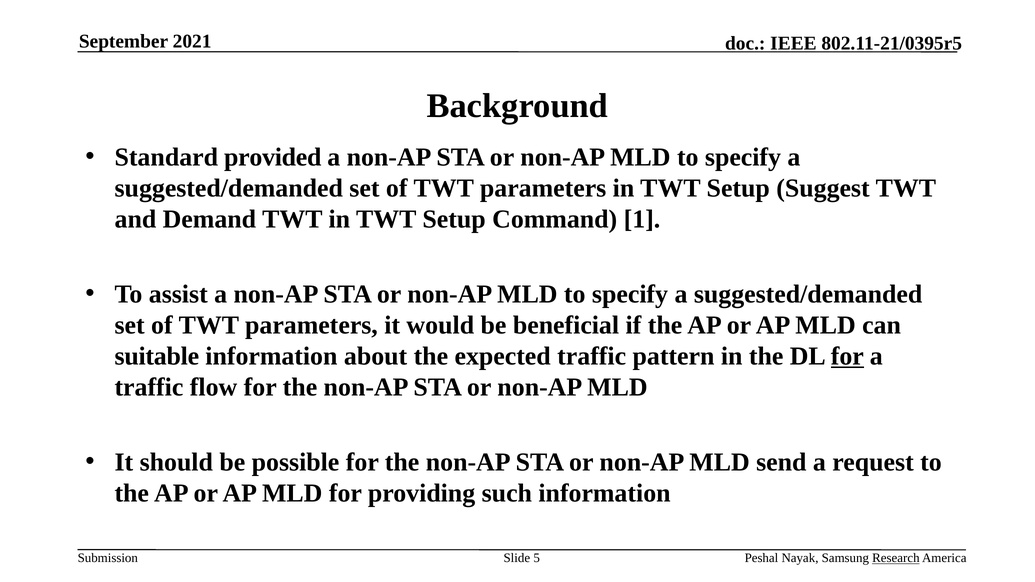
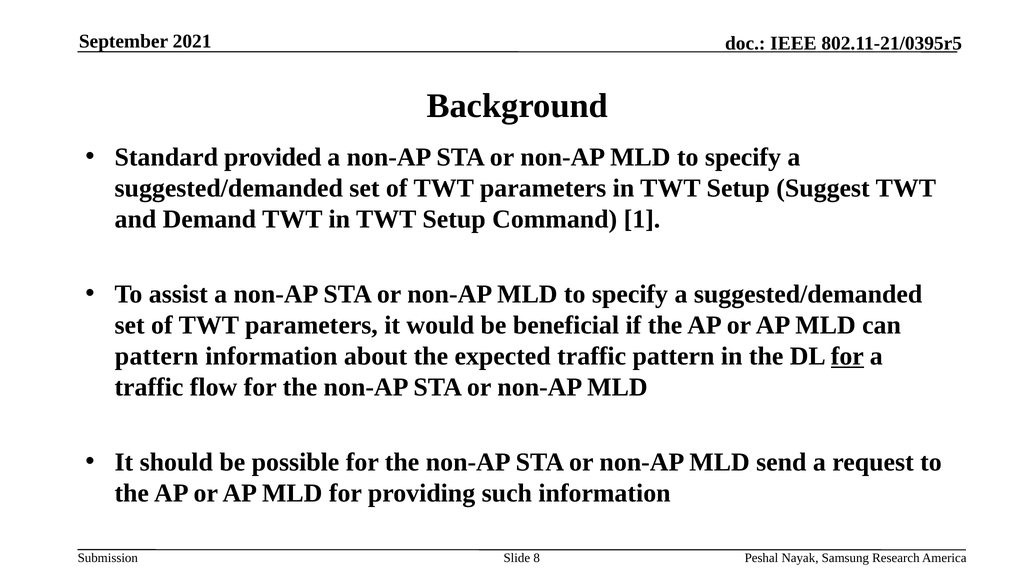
suitable at (157, 356): suitable -> pattern
5: 5 -> 8
Research underline: present -> none
